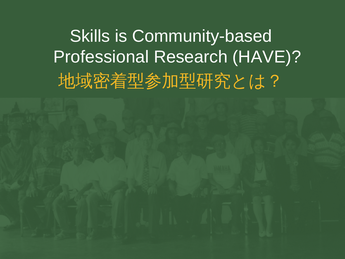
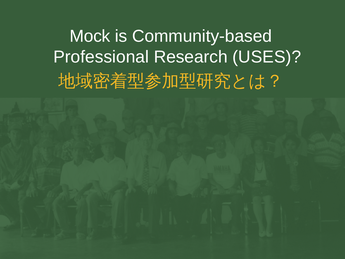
Skills: Skills -> Mock
HAVE: HAVE -> USES
